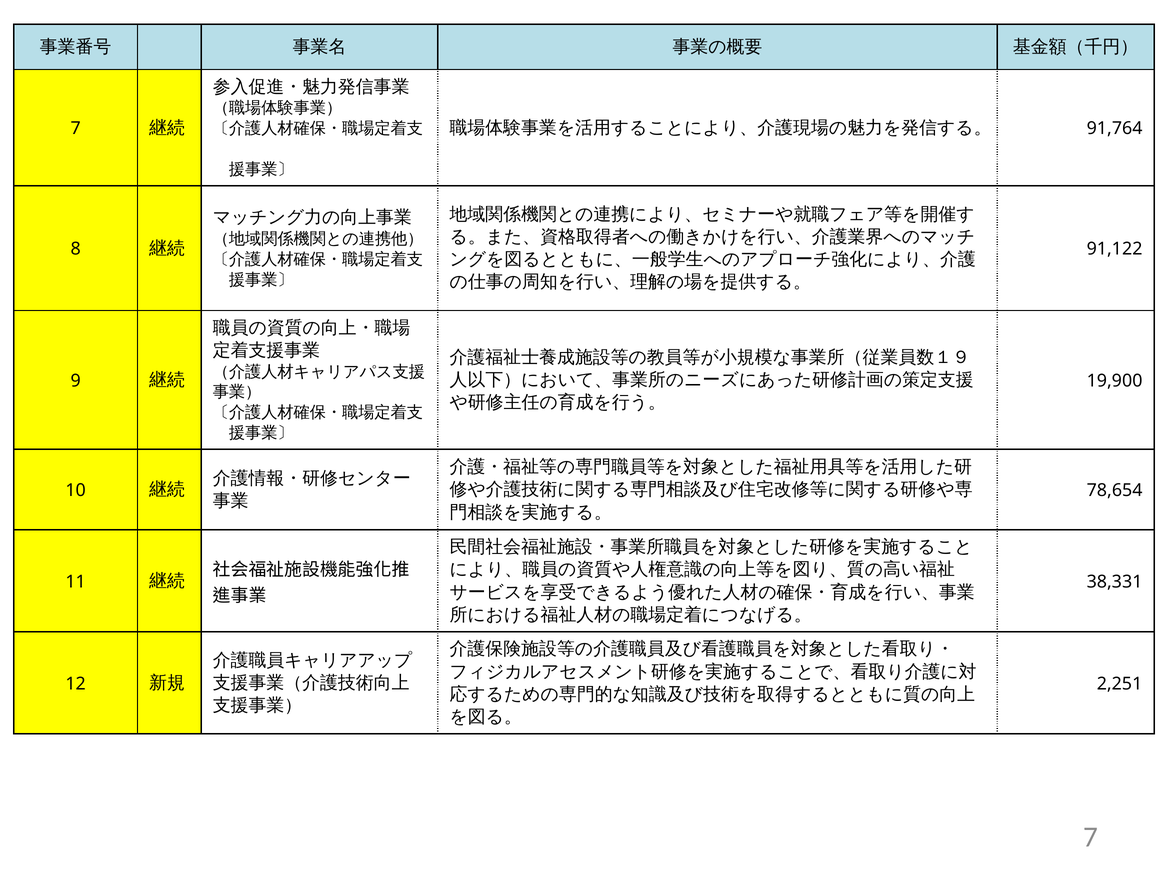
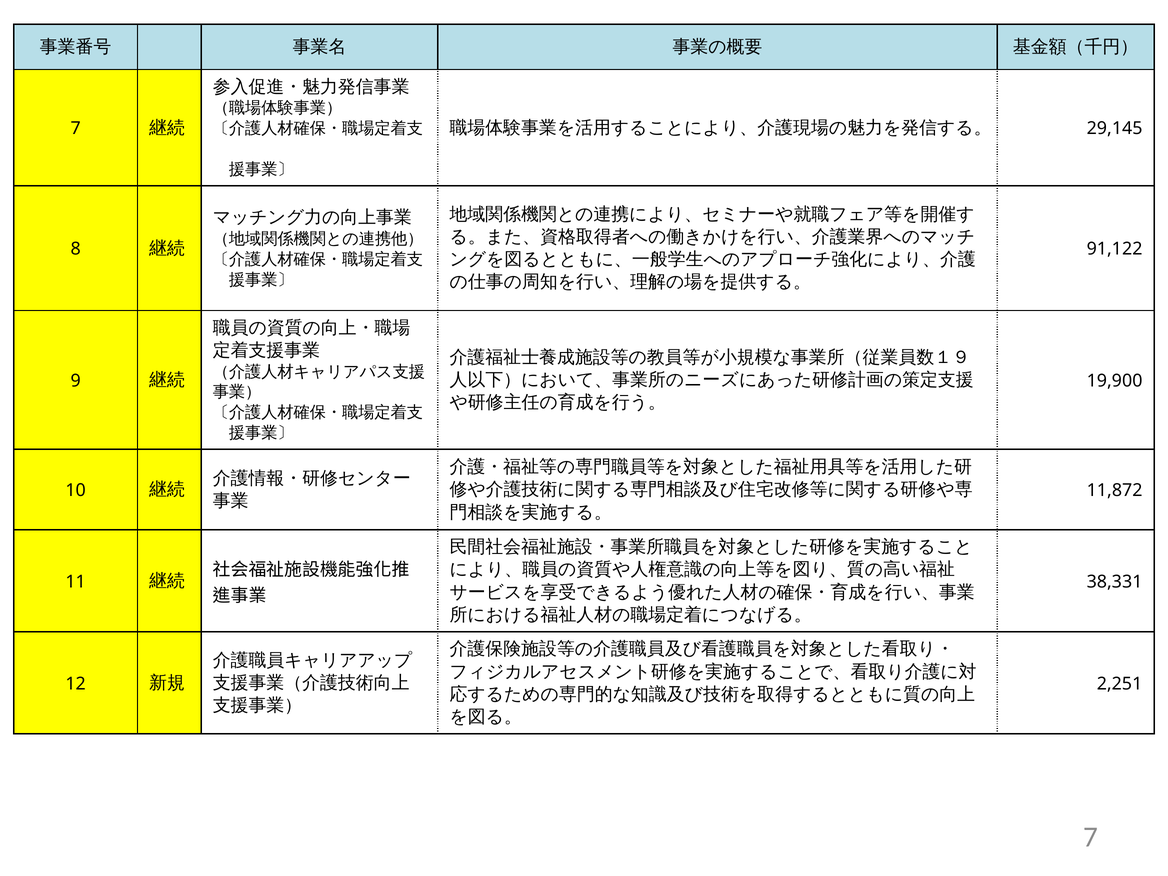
91,764: 91,764 -> 29,145
78,654: 78,654 -> 11,872
